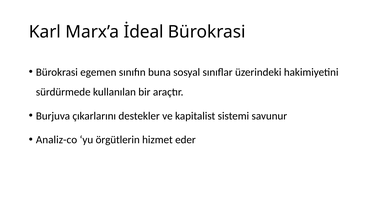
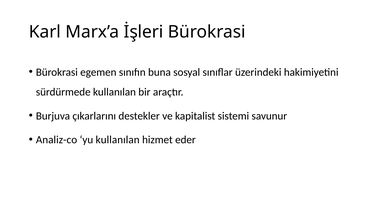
İdeal: İdeal -> İşleri
yu örgütlerin: örgütlerin -> kullanılan
